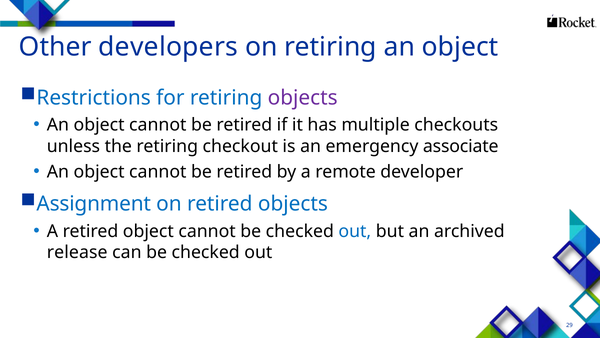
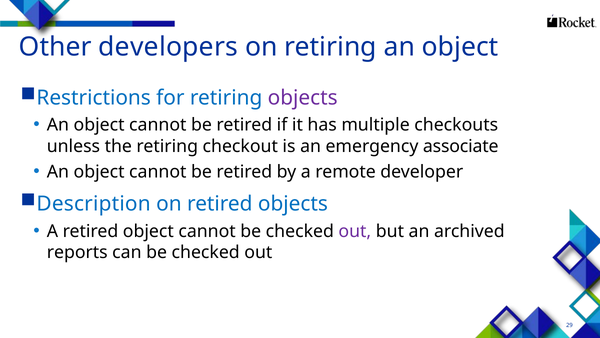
Assignment: Assignment -> Description
out at (355, 231) colour: blue -> purple
release: release -> reports
